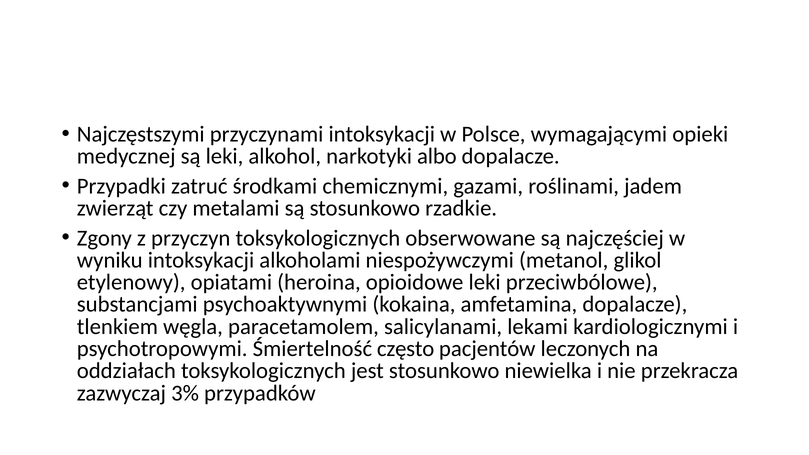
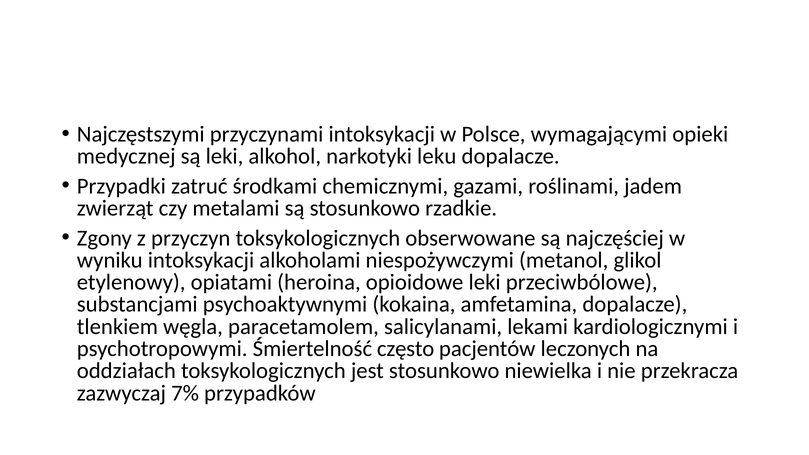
albo: albo -> leku
3%: 3% -> 7%
